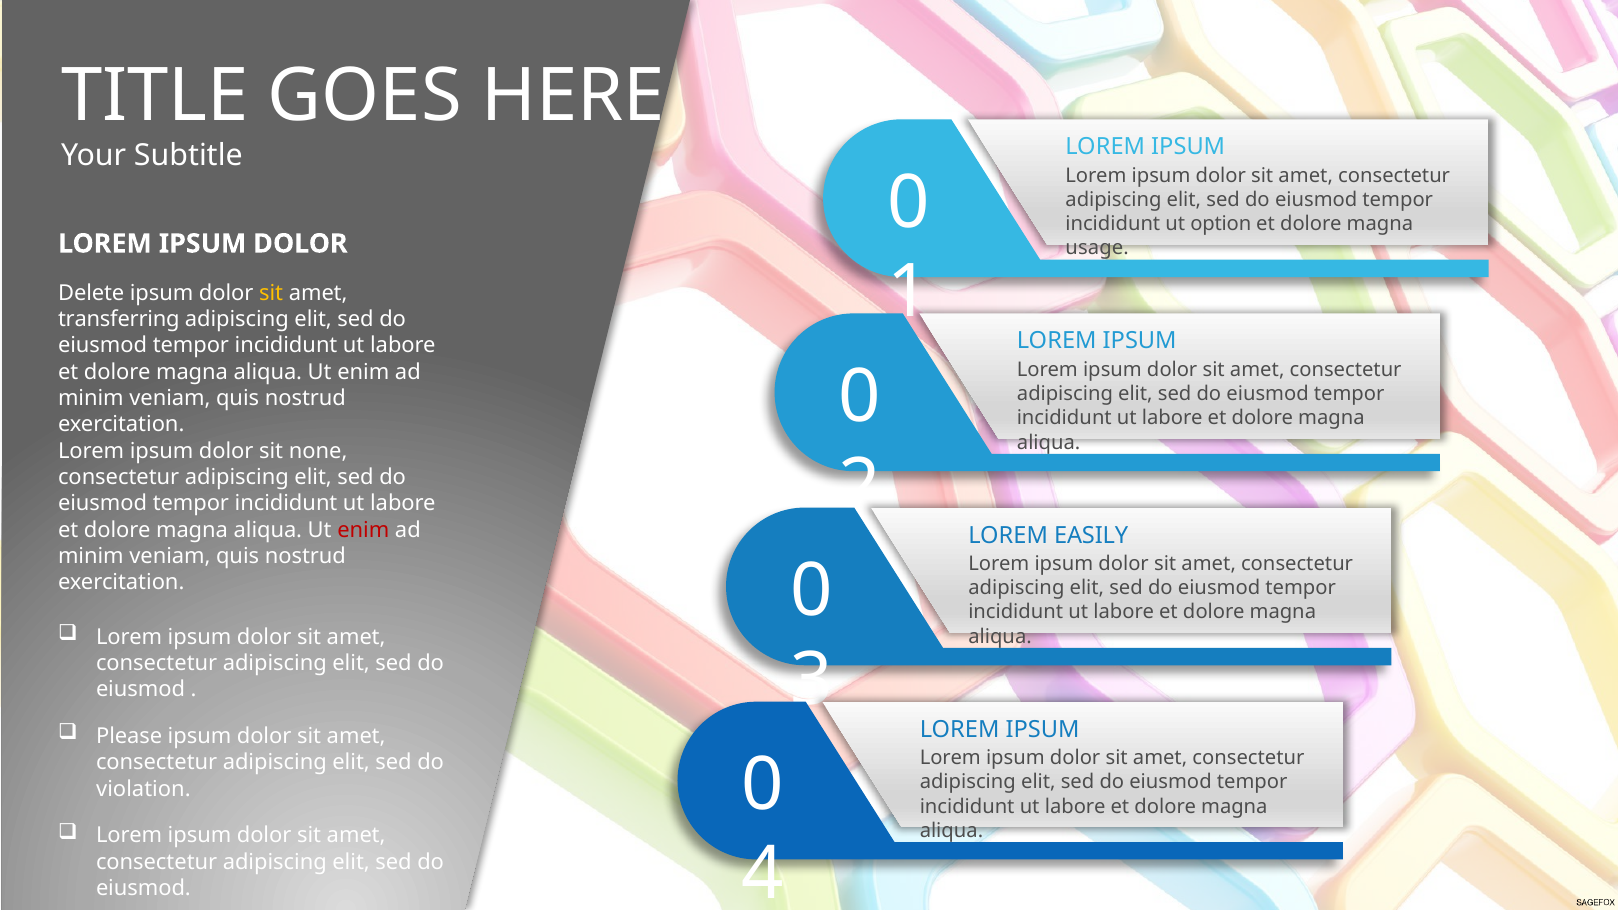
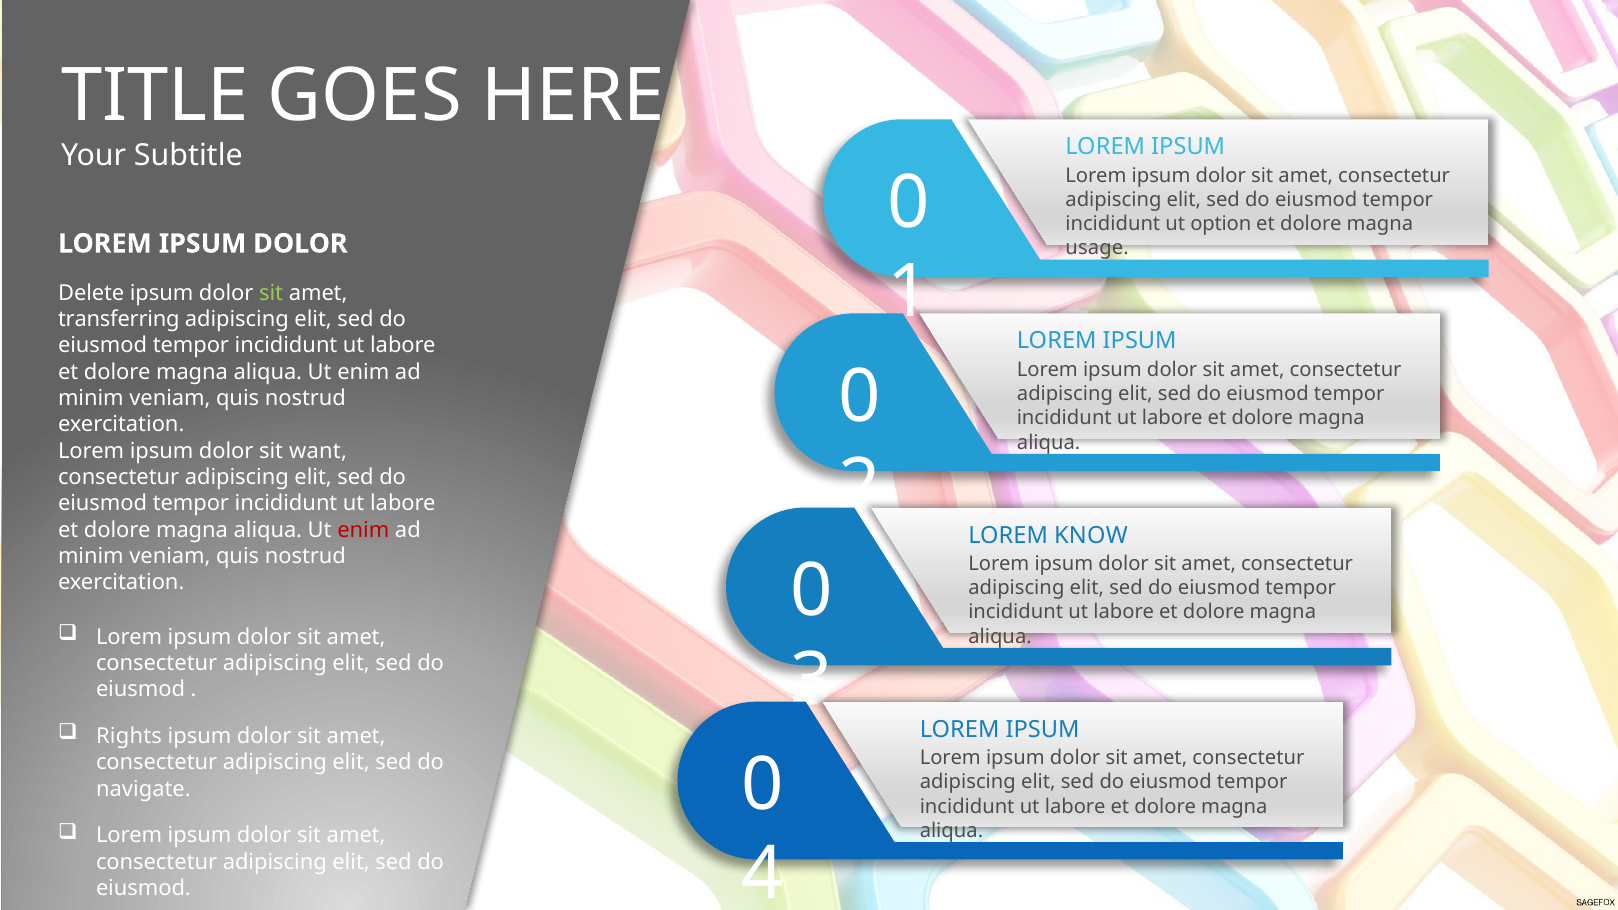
sit at (271, 293) colour: yellow -> light green
none: none -> want
EASILY: EASILY -> KNOW
Please: Please -> Rights
violation: violation -> navigate
